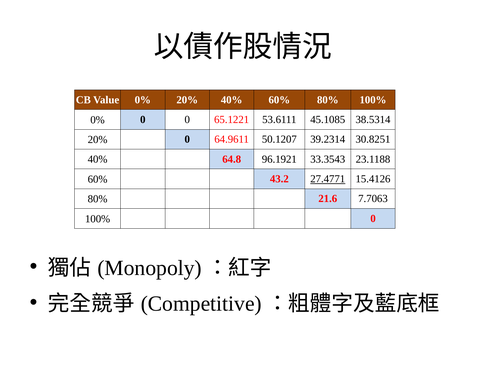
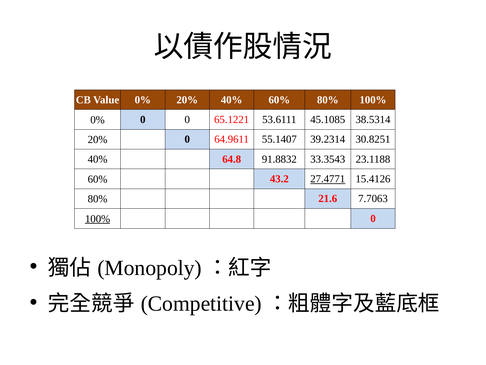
50.1207: 50.1207 -> 55.1407
96.1921: 96.1921 -> 91.8832
100% at (98, 218) underline: none -> present
